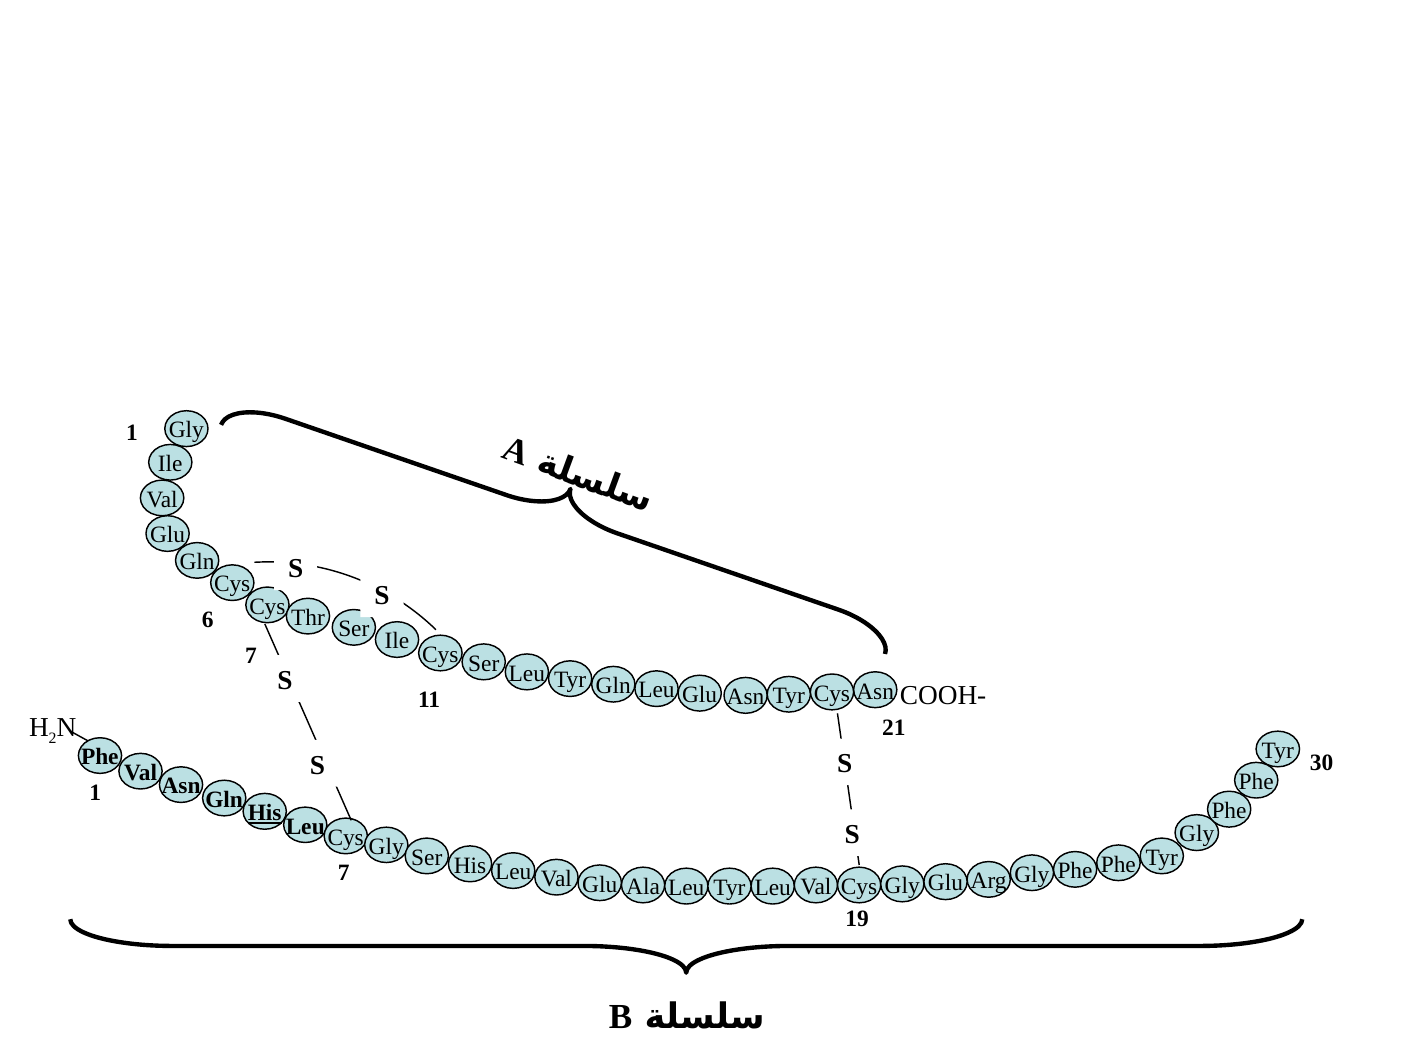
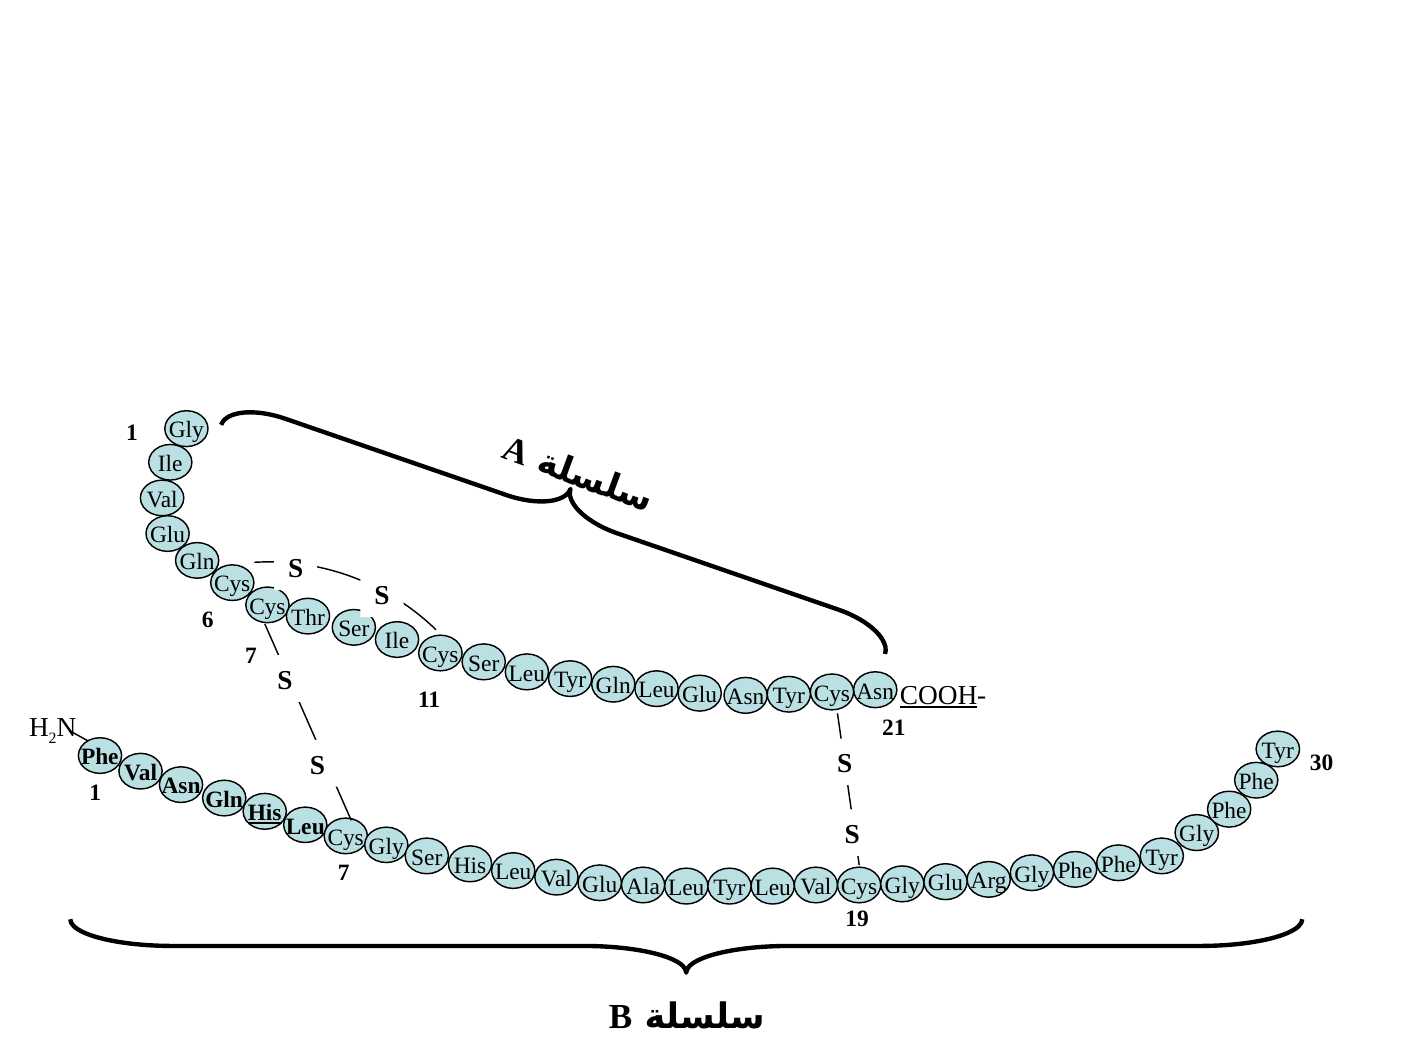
COOH underline: none -> present
